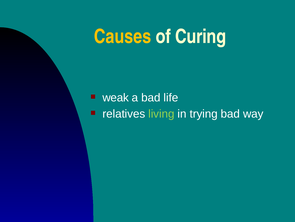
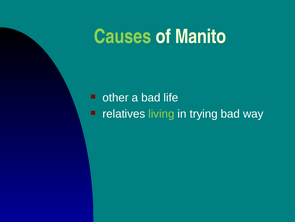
Causes colour: yellow -> light green
Curing: Curing -> Manito
weak: weak -> other
